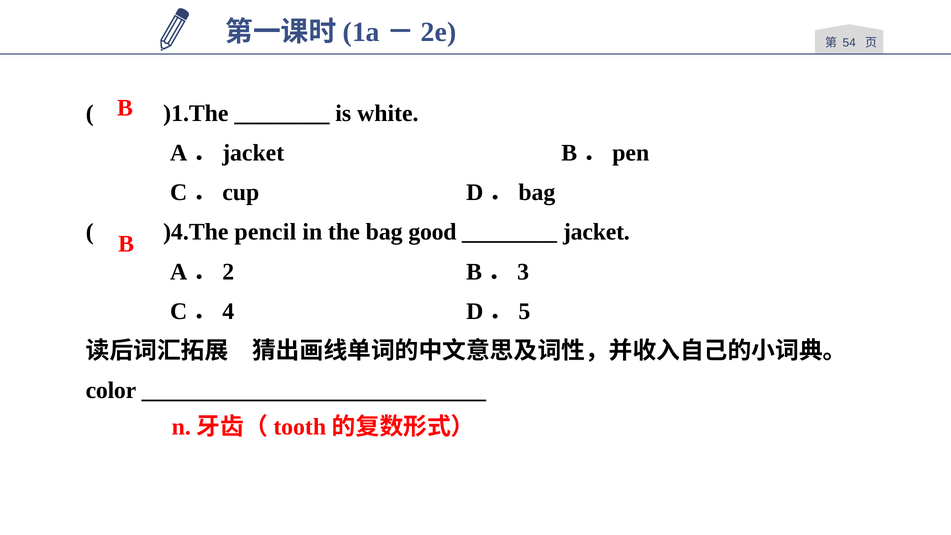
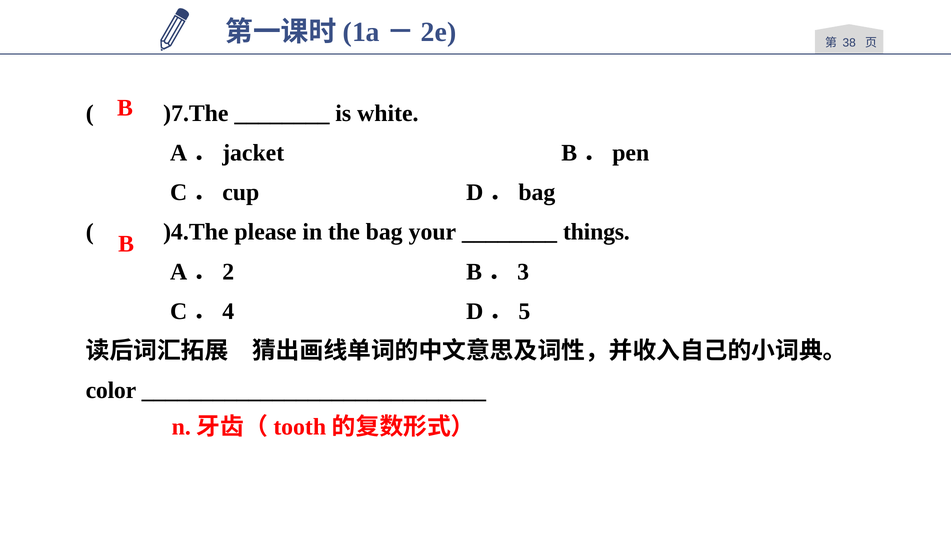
54: 54 -> 38
)1.The: )1.The -> )7.The
pencil: pencil -> please
good: good -> your
jacket: jacket -> things
